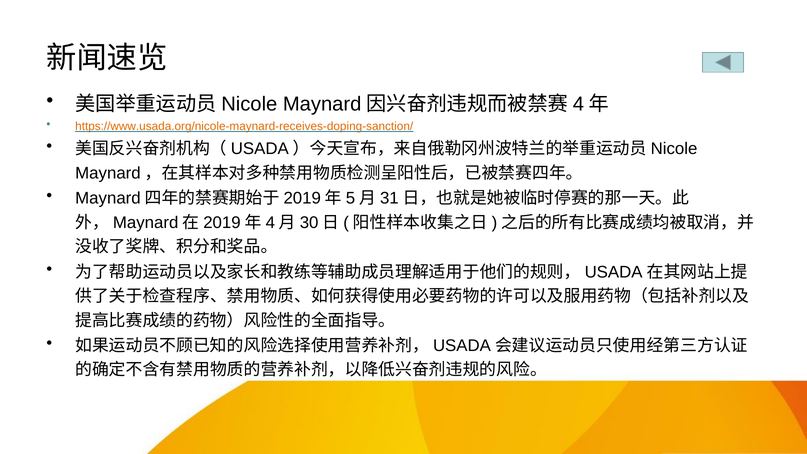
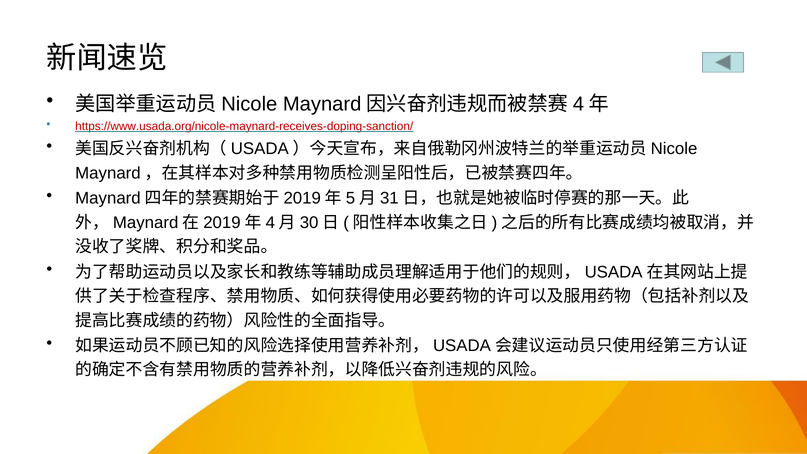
https://www.usada.org/nicole-maynard-receives-doping-sanction/ colour: orange -> red
